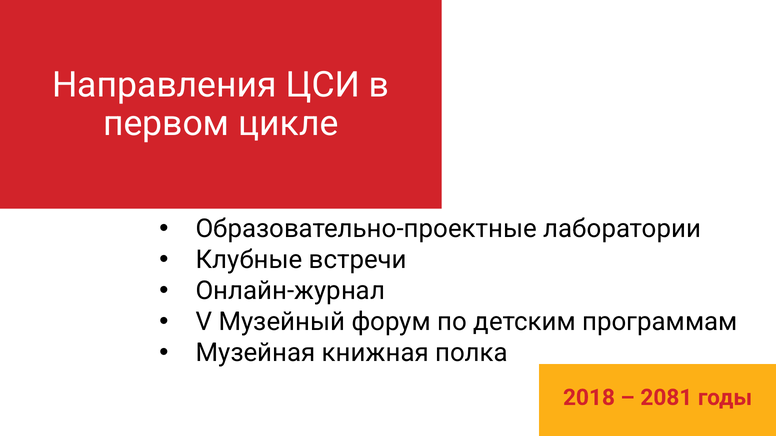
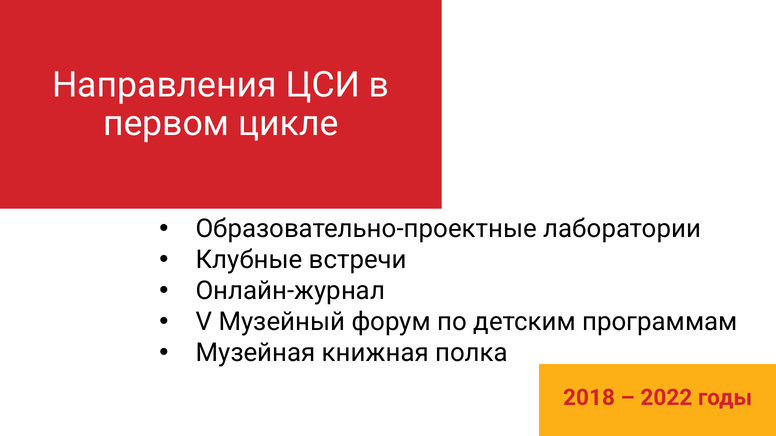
2081: 2081 -> 2022
